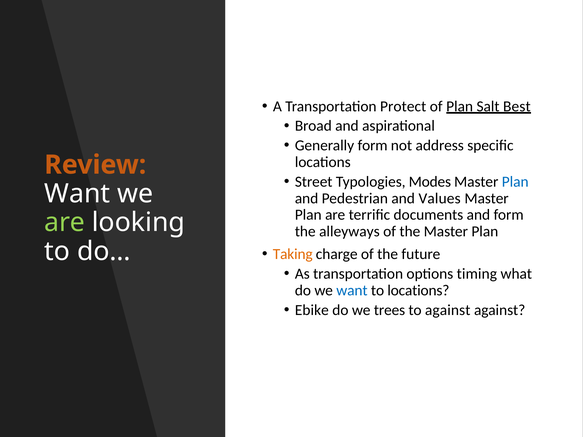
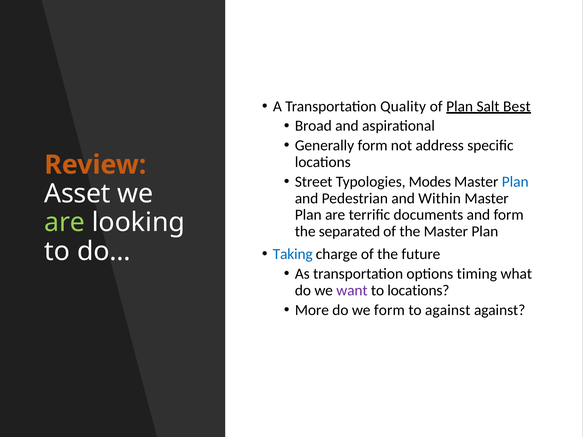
Protect: Protect -> Quality
Want at (77, 194): Want -> Asset
Values: Values -> Within
alleyways: alleyways -> separated
Taking colour: orange -> blue
want at (352, 290) colour: blue -> purple
Ebike: Ebike -> More
we trees: trees -> form
